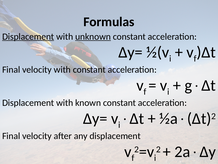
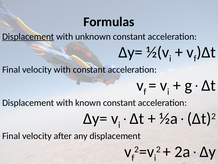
unknown underline: present -> none
